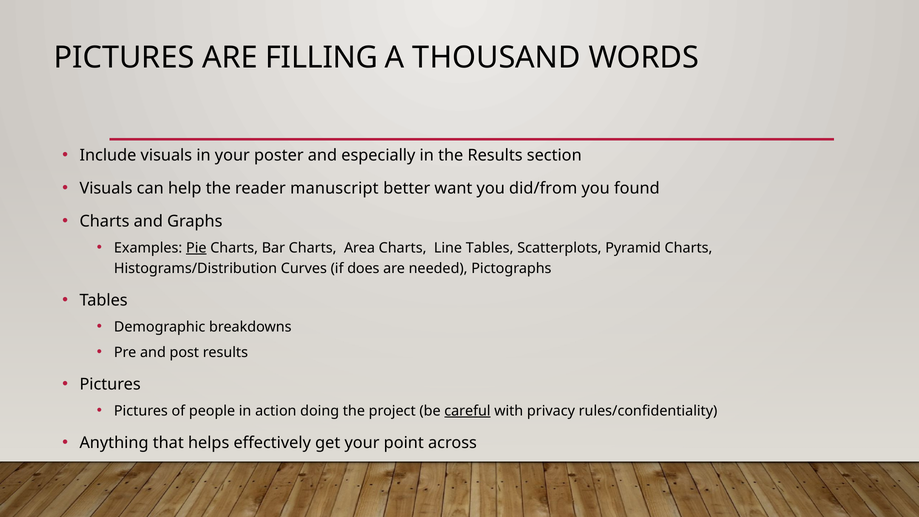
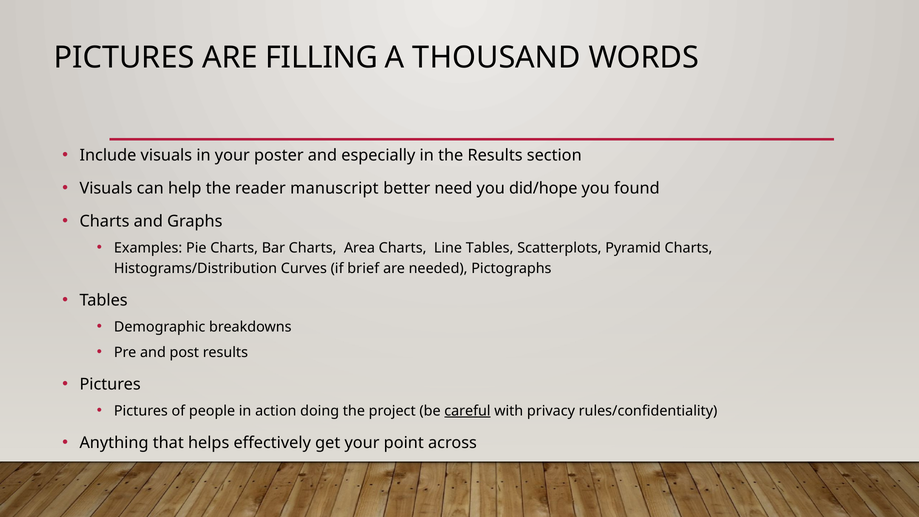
want: want -> need
did/from: did/from -> did/hope
Pie underline: present -> none
does: does -> brief
